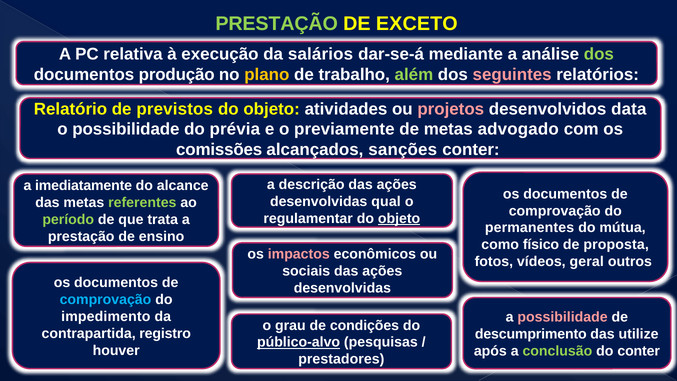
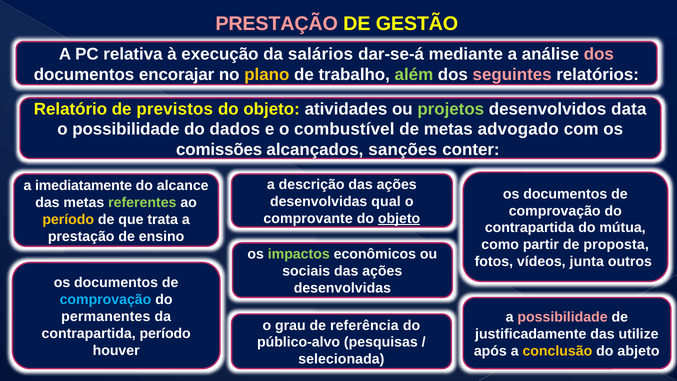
PRESTAÇÃO at (277, 24) colour: light green -> pink
EXCETO: EXCETO -> GESTÃO
dos at (599, 54) colour: light green -> pink
produção: produção -> encorajar
projetos colour: pink -> light green
prévia: prévia -> dados
previamente: previamente -> combustível
regulamentar: regulamentar -> comprovante
período at (68, 219) colour: light green -> yellow
permanentes at (530, 228): permanentes -> contrapartida
físico: físico -> partir
impactos colour: pink -> light green
geral: geral -> junta
impedimento: impedimento -> permanentes
condições: condições -> referência
contrapartida registro: registro -> período
descumprimento: descumprimento -> justificadamente
público-alvo underline: present -> none
conclusão colour: light green -> yellow
do conter: conter -> abjeto
prestadores: prestadores -> selecionada
